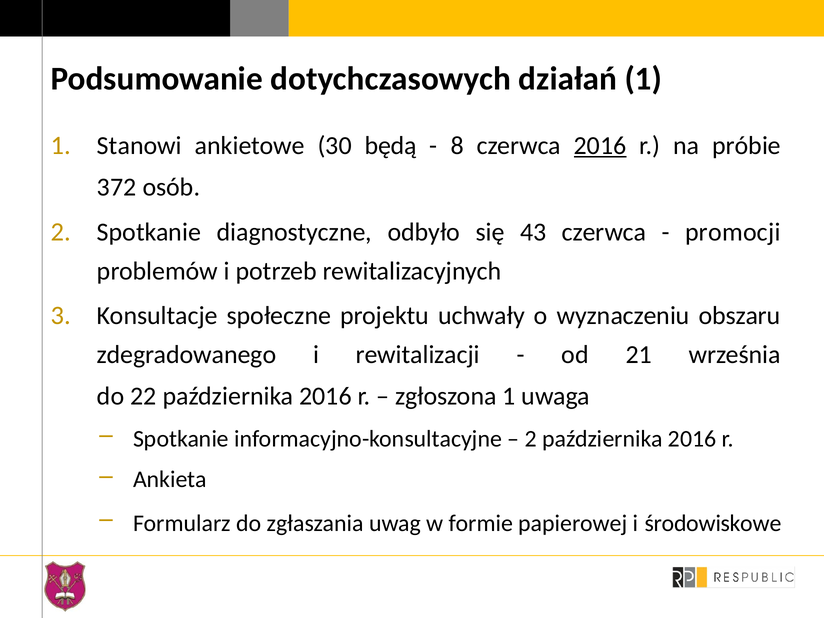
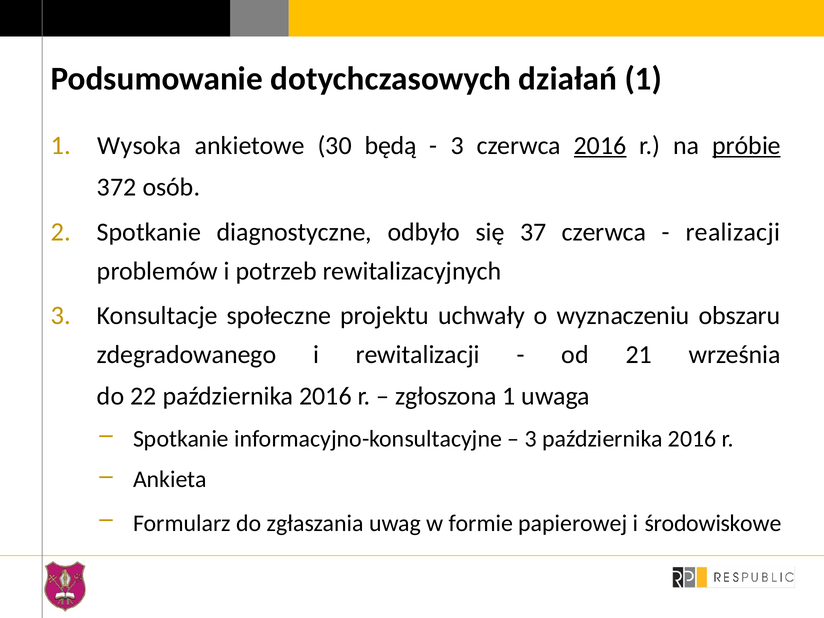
Stanowi: Stanowi -> Wysoka
8 at (457, 146): 8 -> 3
próbie underline: none -> present
43: 43 -> 37
promocji: promocji -> realizacji
2 at (531, 439): 2 -> 3
